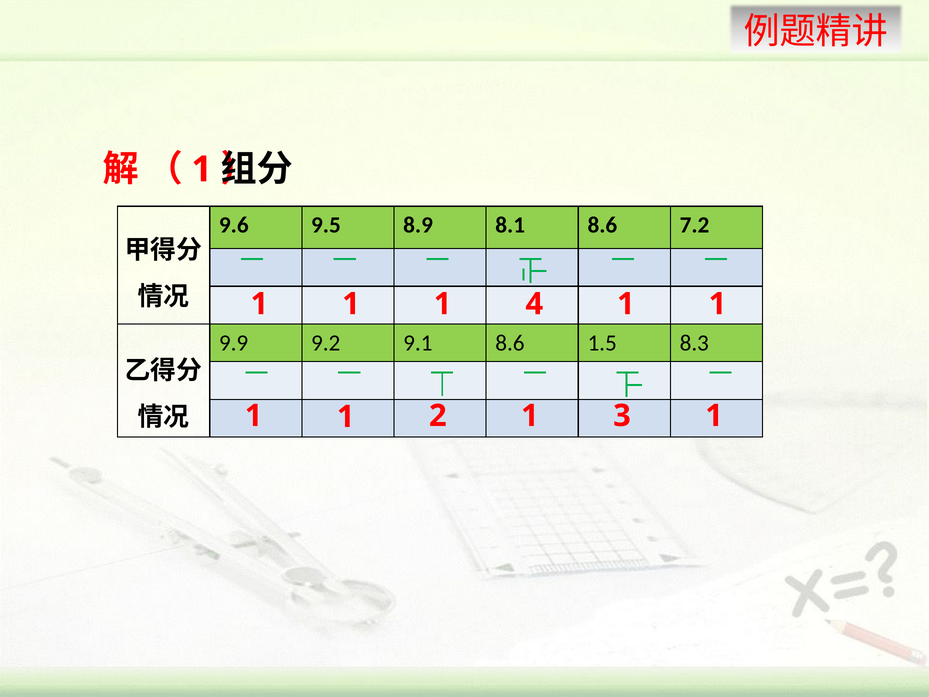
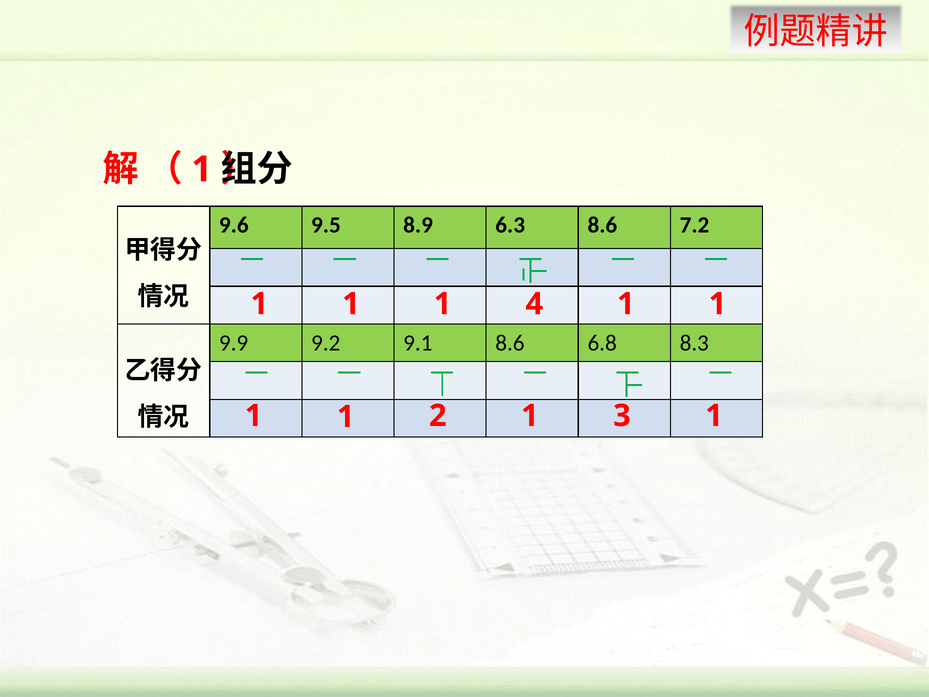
8.1: 8.1 -> 6.3
1.5: 1.5 -> 6.8
